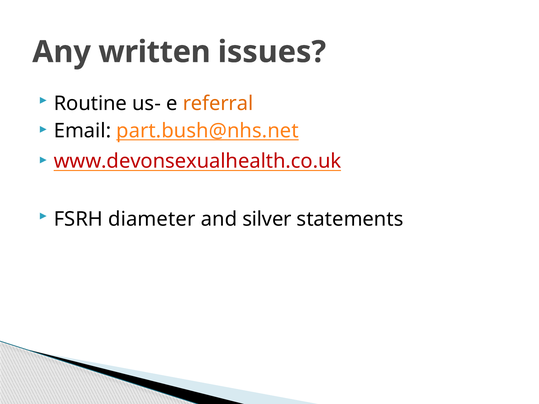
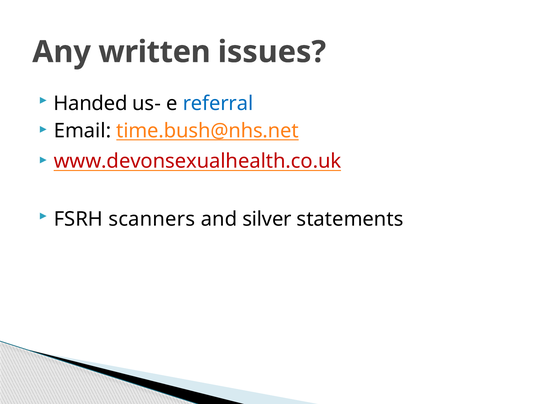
Routine: Routine -> Handed
referral colour: orange -> blue
part.bush@nhs.net: part.bush@nhs.net -> time.bush@nhs.net
diameter: diameter -> scanners
